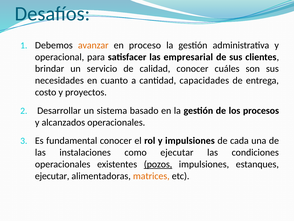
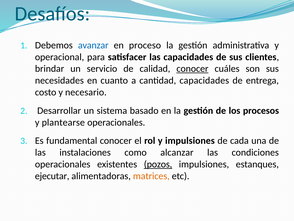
avanzar colour: orange -> blue
las empresarial: empresarial -> capacidades
conocer at (192, 69) underline: none -> present
proyectos: proyectos -> necesario
alcanzados: alcanzados -> plantearse
como ejecutar: ejecutar -> alcanzar
